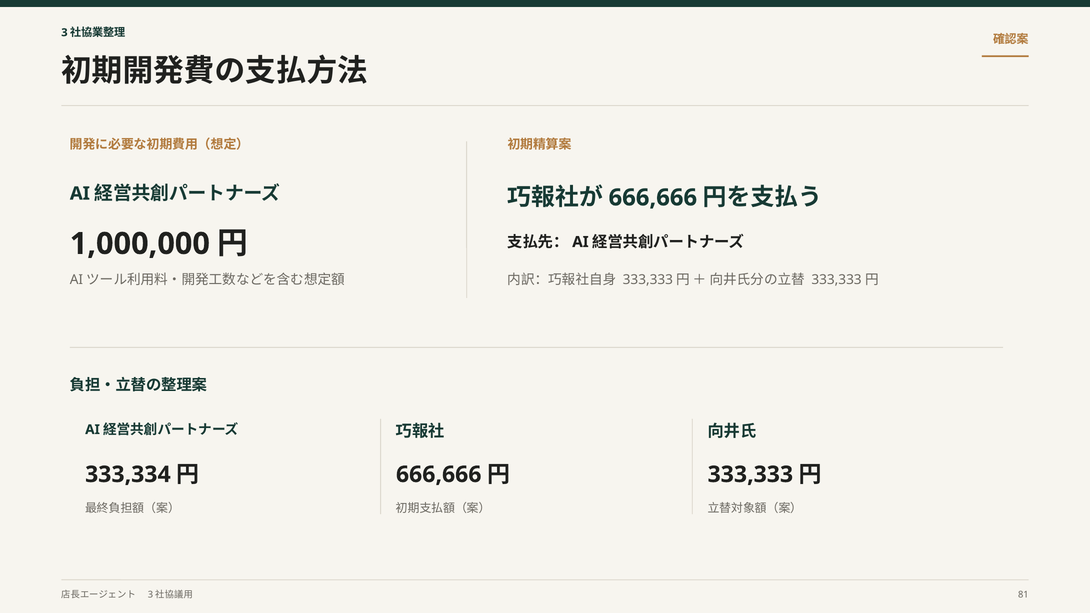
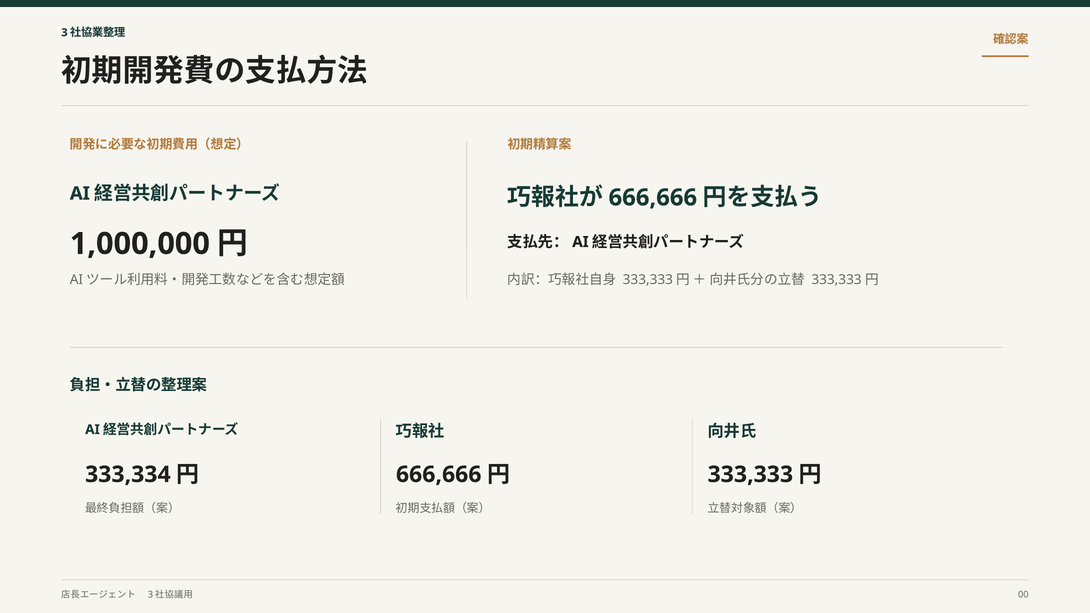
81: 81 -> 00
